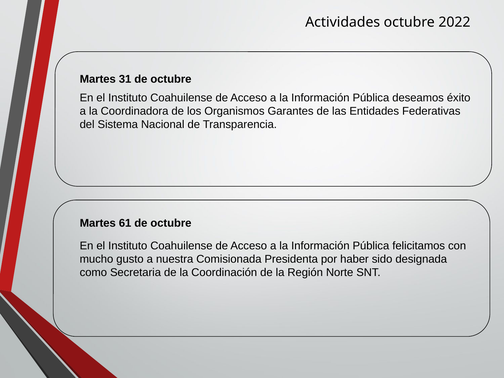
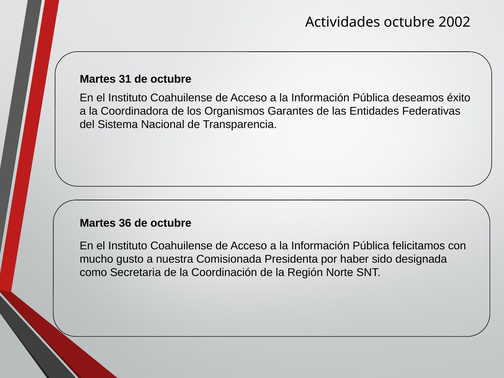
2022: 2022 -> 2002
61: 61 -> 36
